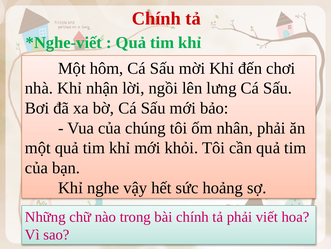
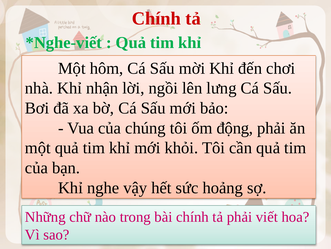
nhân: nhân -> động
